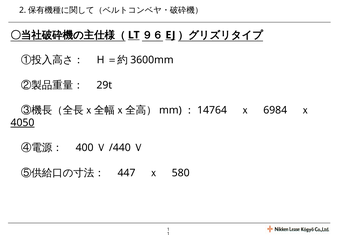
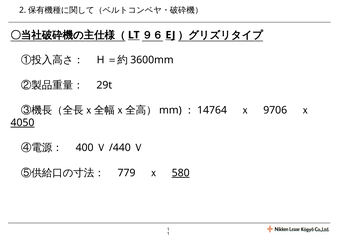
6984: 6984 -> 9706
447: 447 -> 779
580 underline: none -> present
